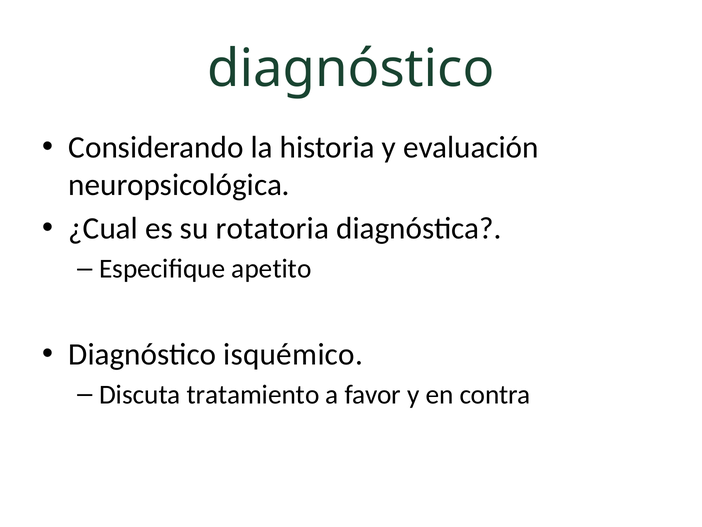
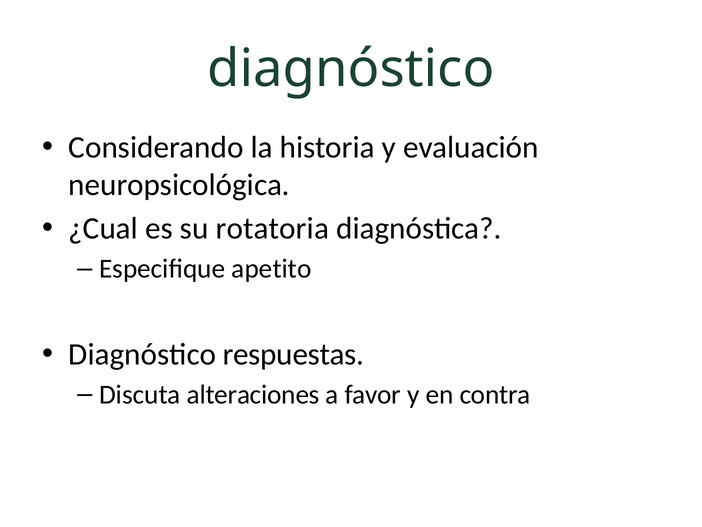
isquémico: isquémico -> respuestas
tratamiento: tratamiento -> alteraciones
